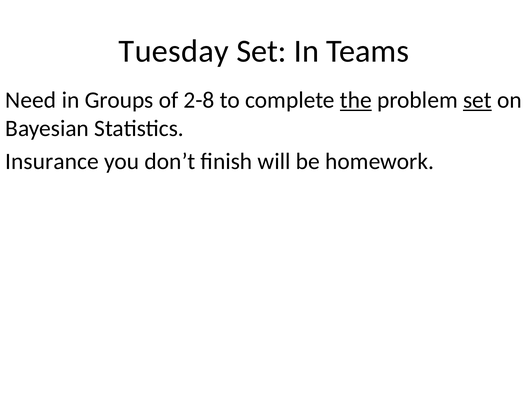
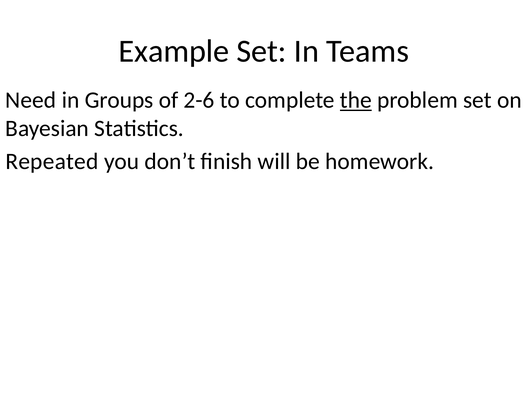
Tuesday: Tuesday -> Example
2-8: 2-8 -> 2-6
set at (477, 100) underline: present -> none
Insurance: Insurance -> Repeated
